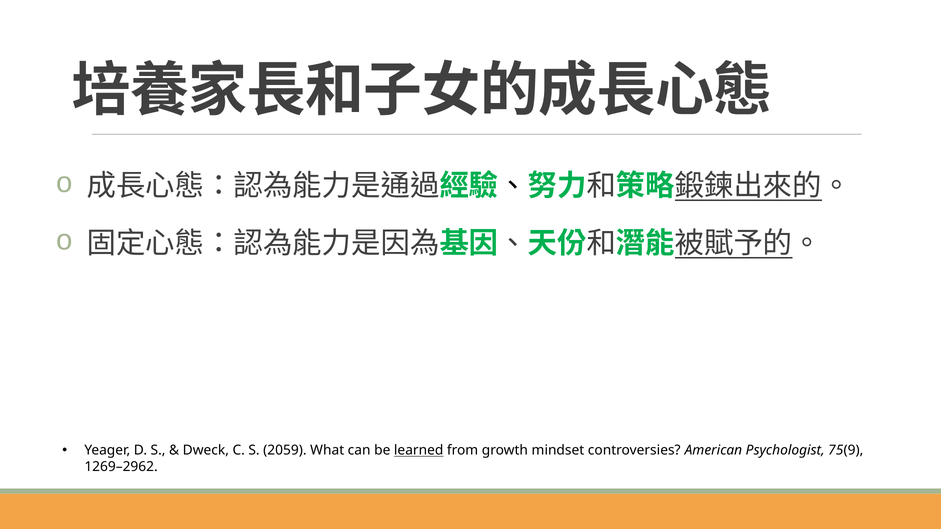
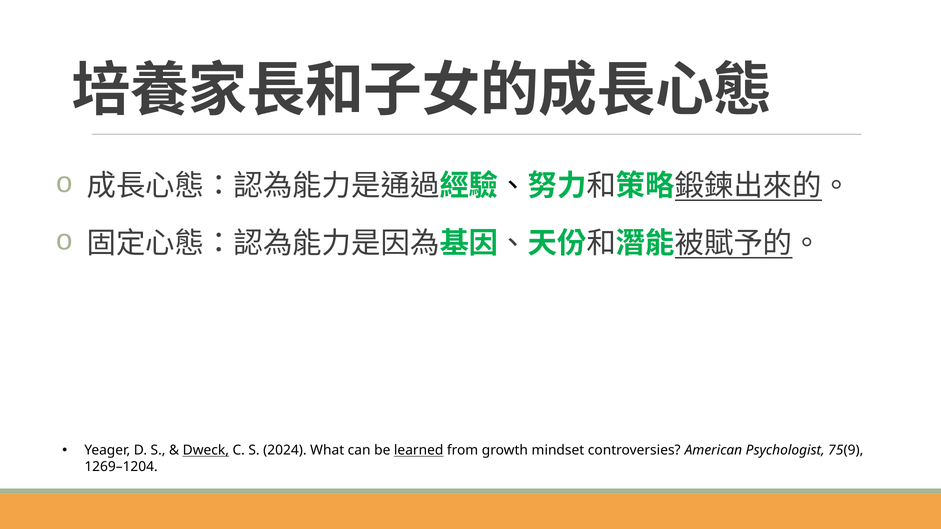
Dweck underline: none -> present
2059: 2059 -> 2024
1269–2962: 1269–2962 -> 1269–1204
